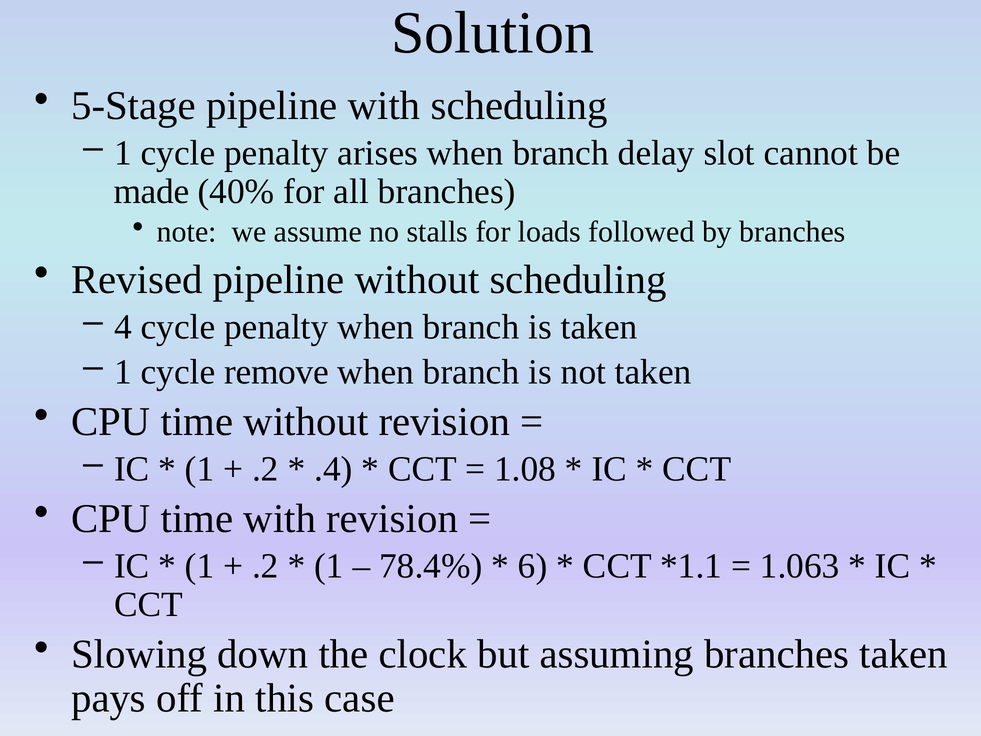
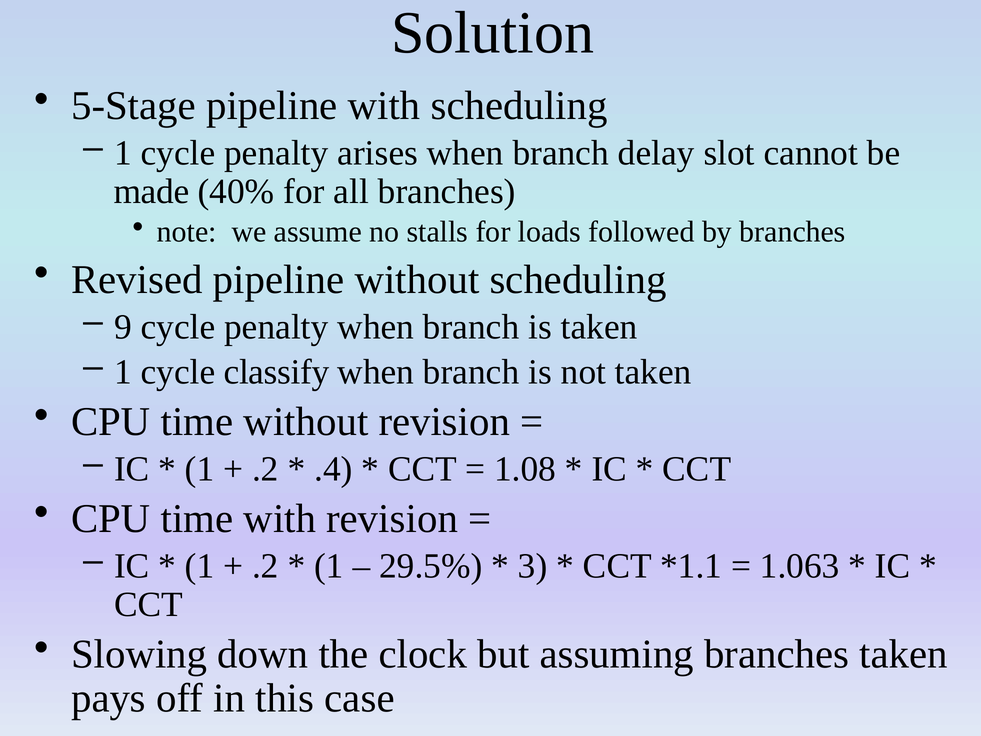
4: 4 -> 9
remove: remove -> classify
78.4%: 78.4% -> 29.5%
6: 6 -> 3
